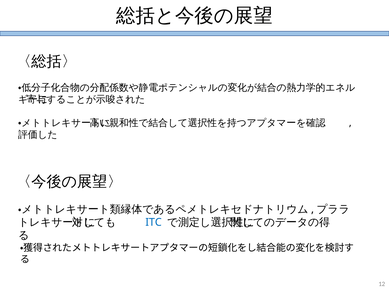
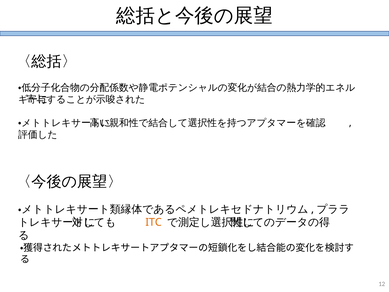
ITC colour: blue -> orange
